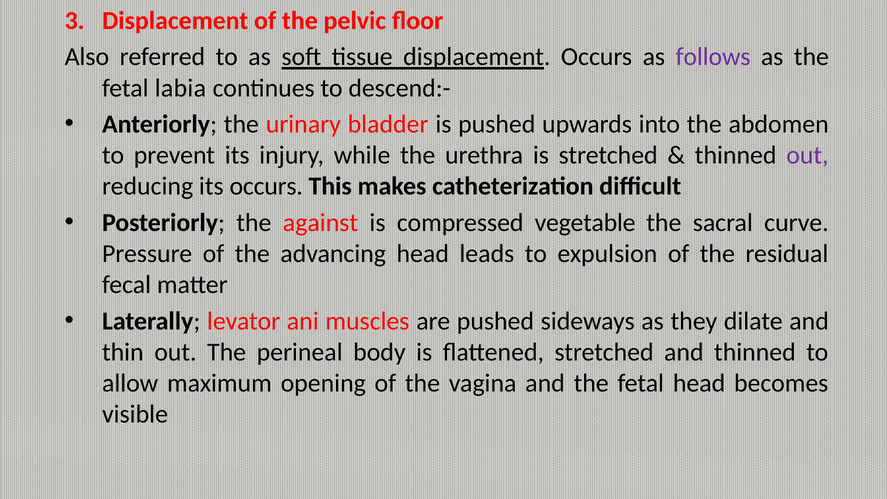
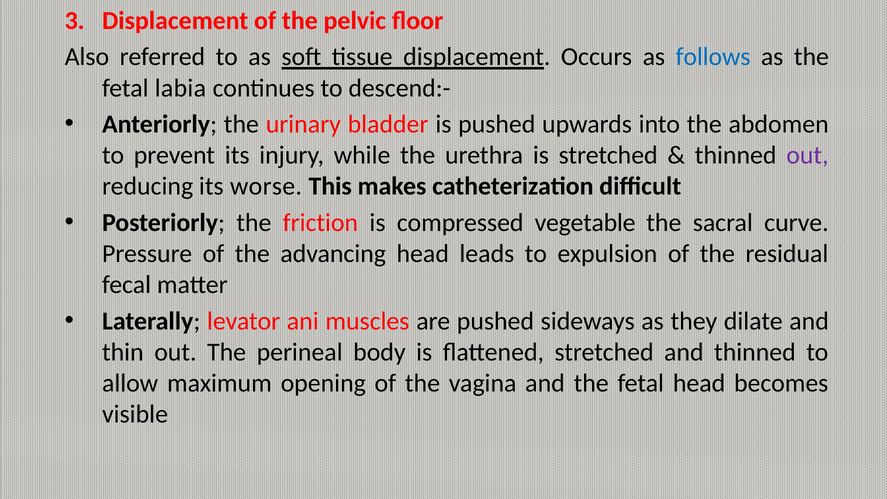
follows colour: purple -> blue
its occurs: occurs -> worse
against: against -> friction
